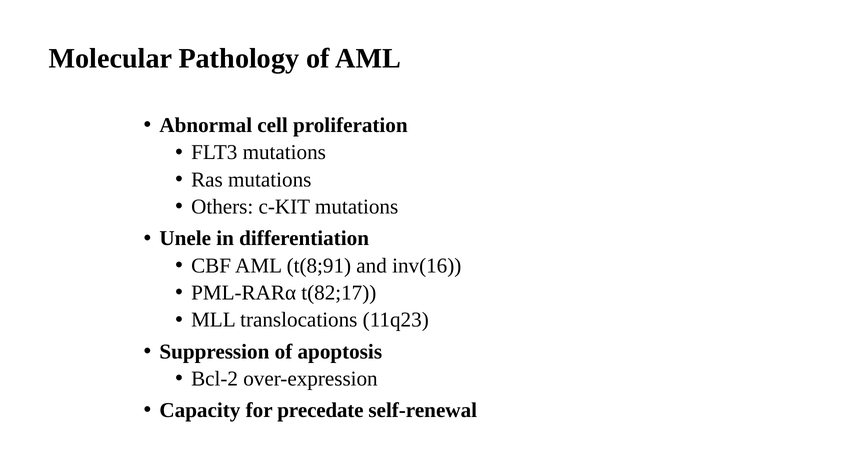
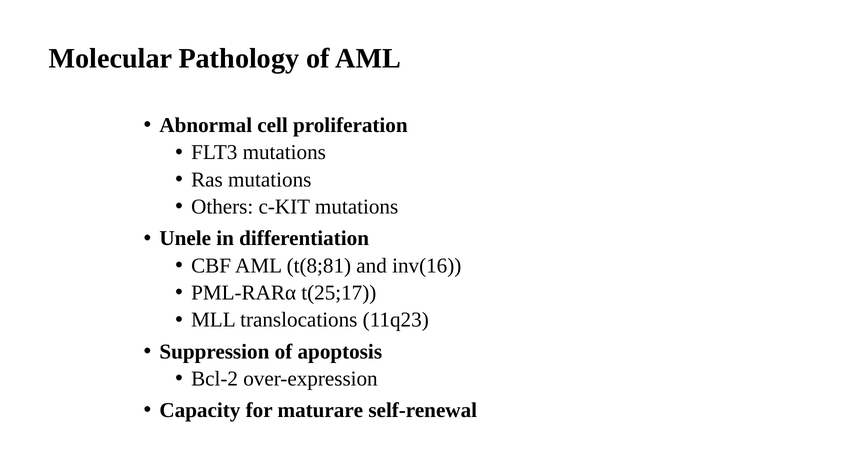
t(8;91: t(8;91 -> t(8;81
t(82;17: t(82;17 -> t(25;17
precedate: precedate -> maturare
